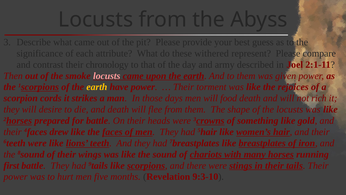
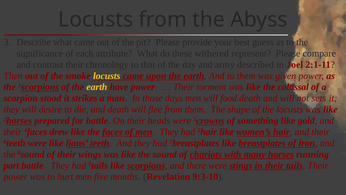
locusts at (107, 76) colour: pink -> yellow
rejoices: rejoices -> colossal
cords: cords -> stood
rich: rich -> sets
first: first -> part
